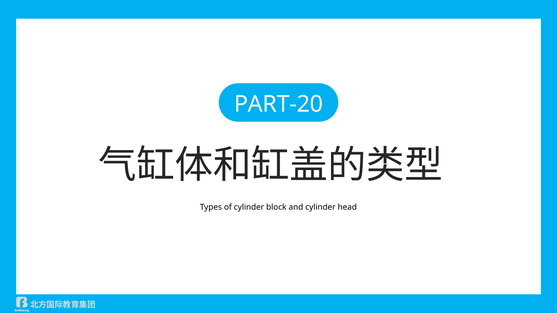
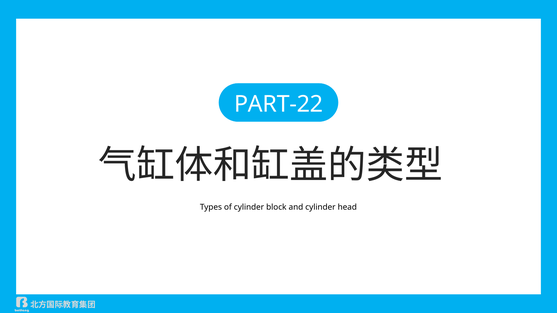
PART-20: PART-20 -> PART-22
